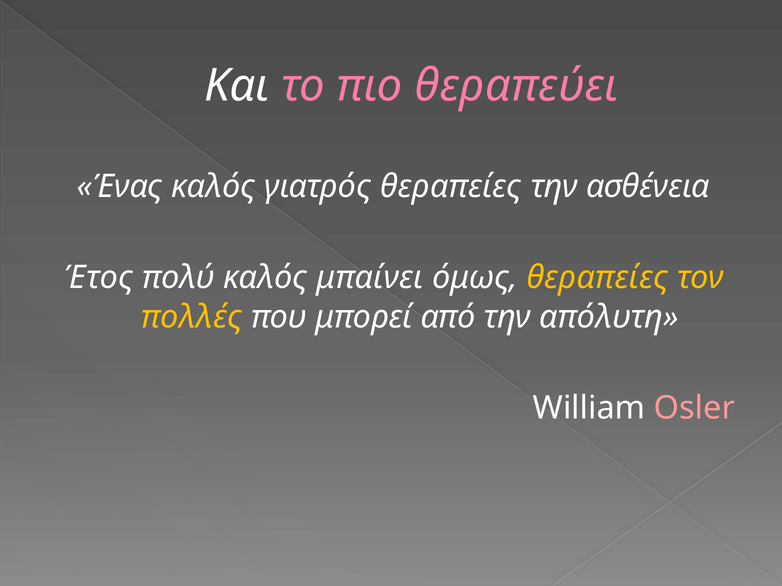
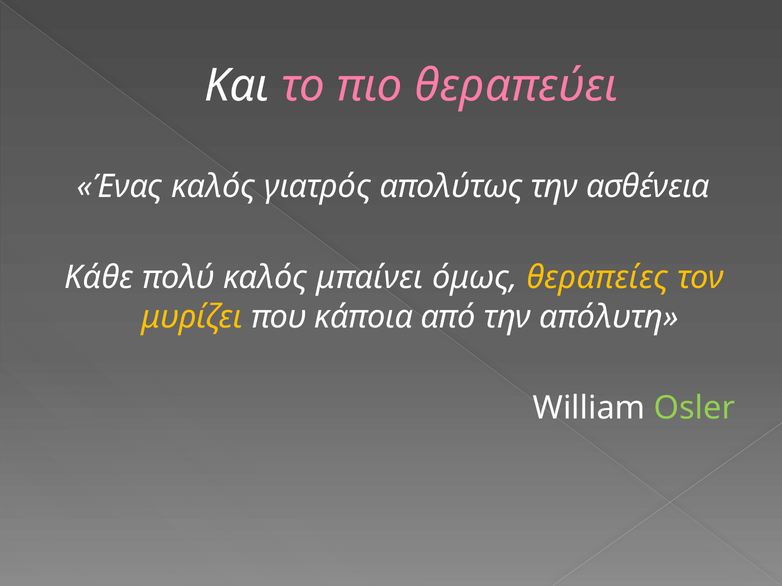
γιατρός θεραπείες: θεραπείες -> απολύτως
Έτος: Έτος -> Κάθε
πολλές: πολλές -> μυρίζει
μπορεί: μπορεί -> κάποια
Osler colour: pink -> light green
